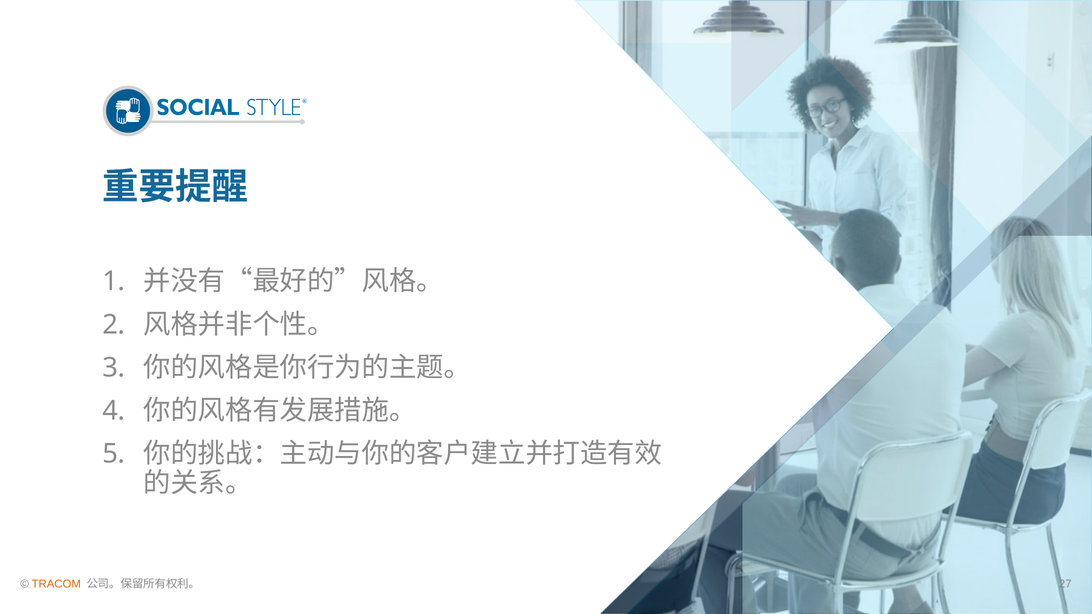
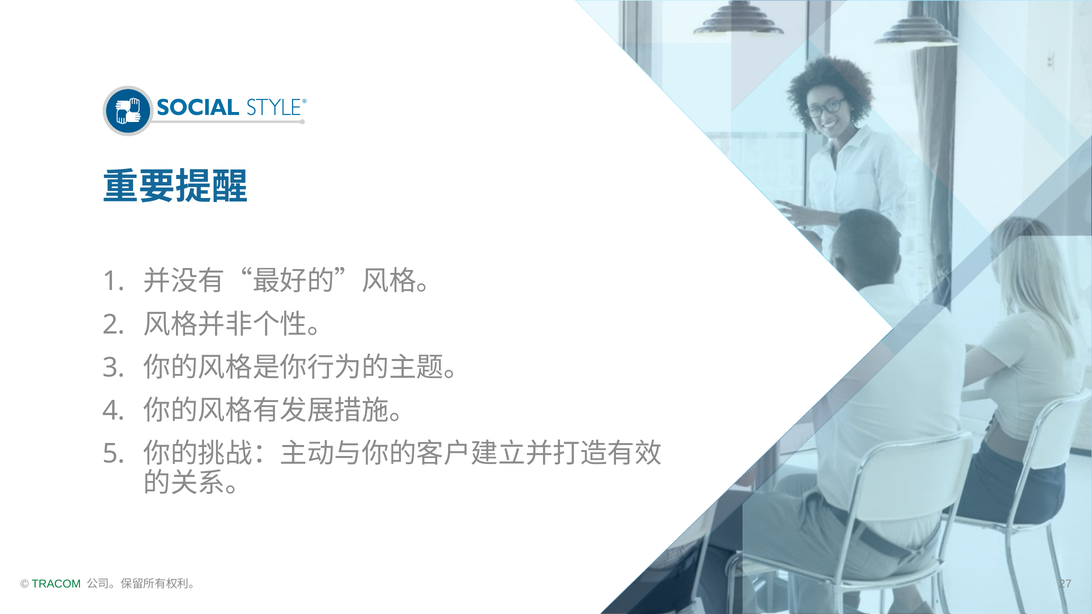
TRACOM colour: orange -> green
